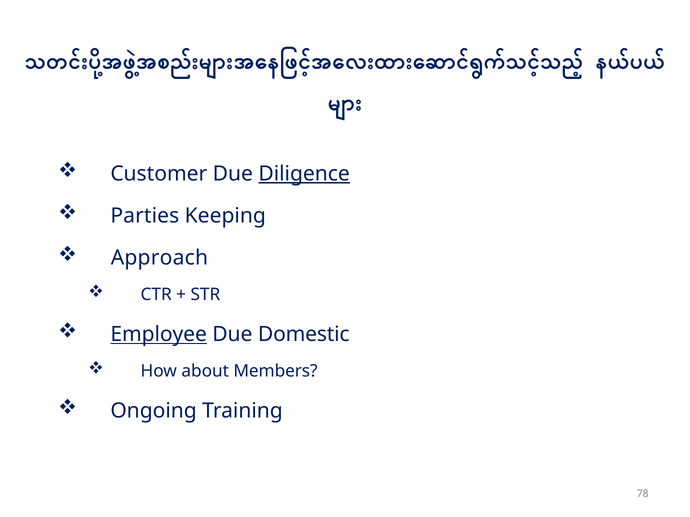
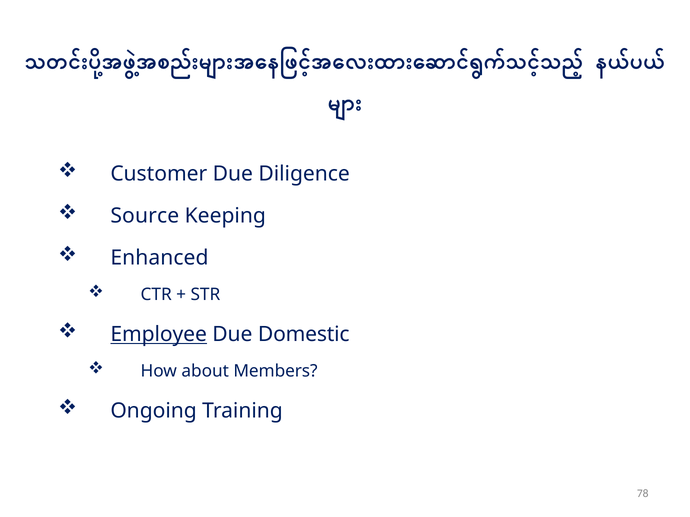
Diligence underline: present -> none
Parties: Parties -> Source
Approach: Approach -> Enhanced
